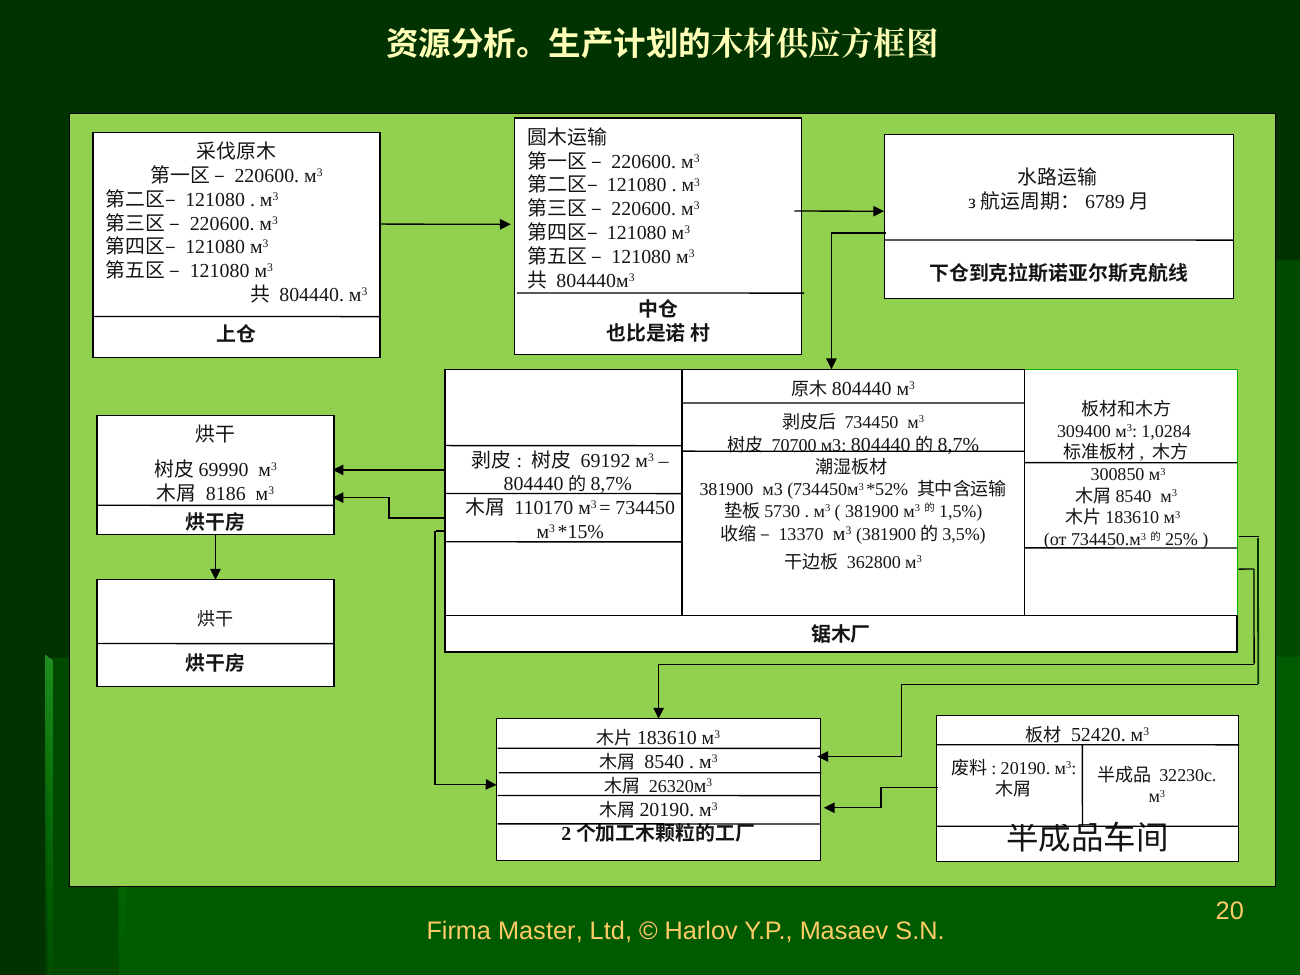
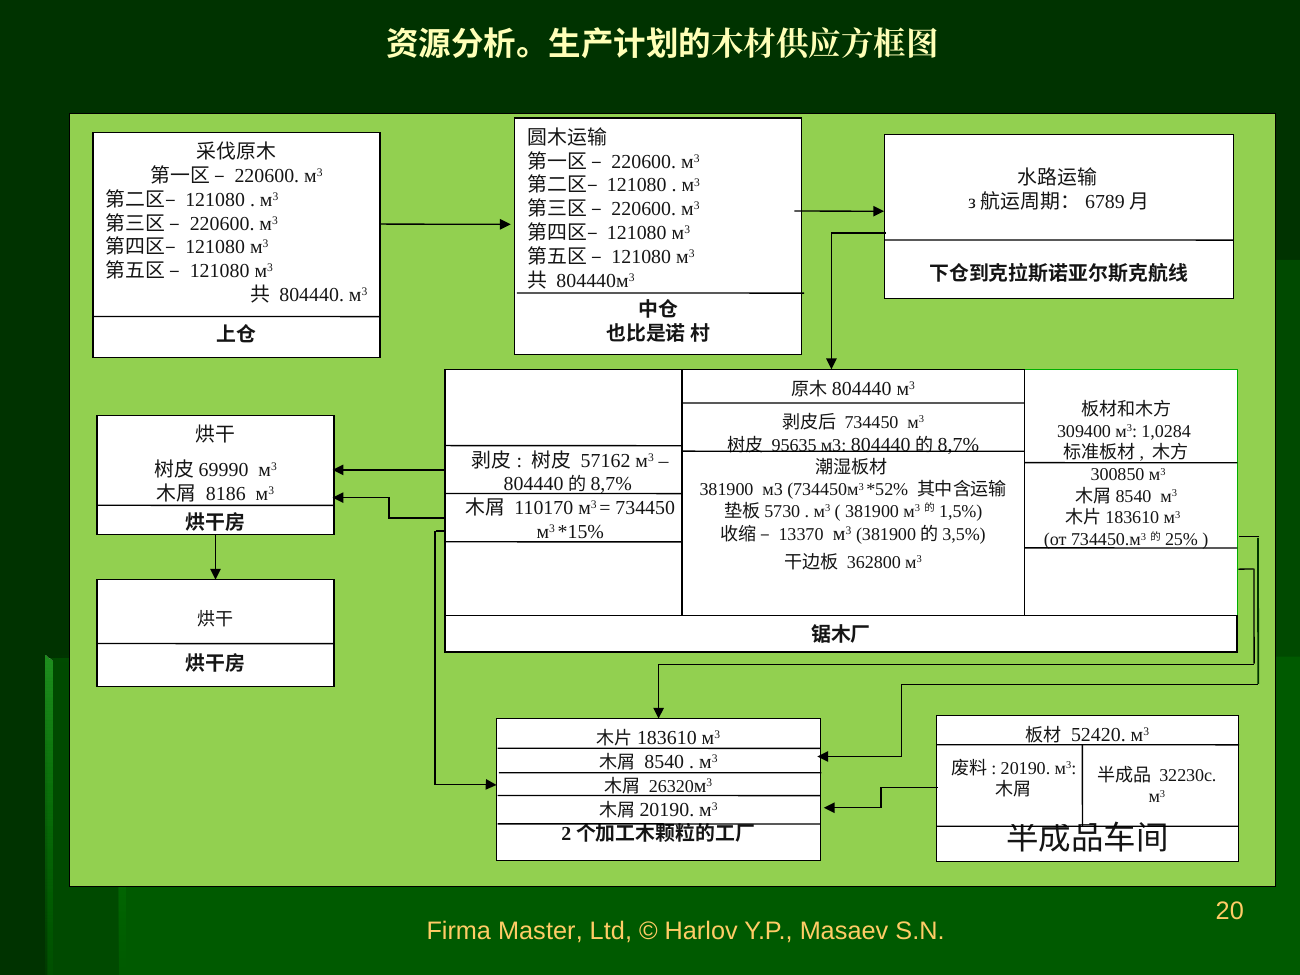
70700: 70700 -> 95635
69192: 69192 -> 57162
